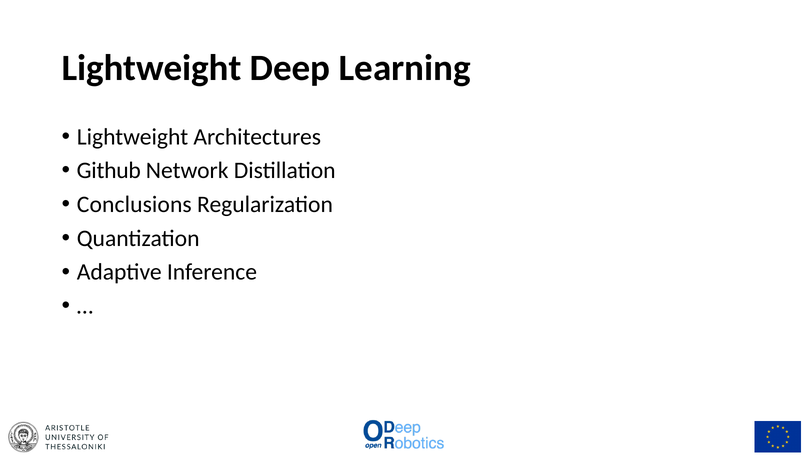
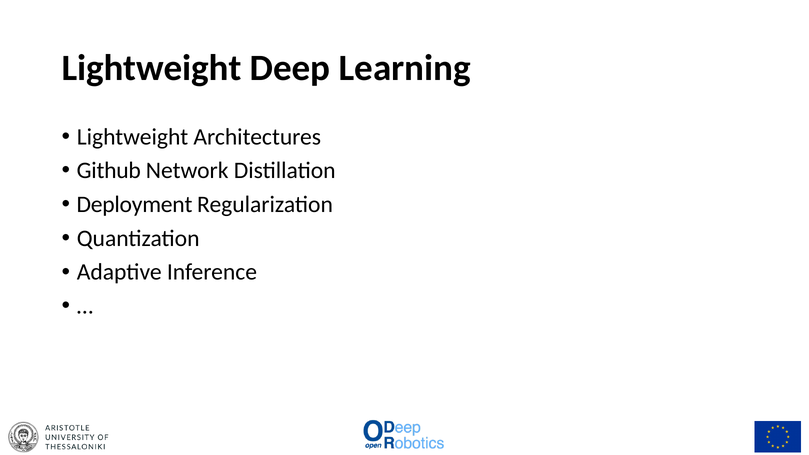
Conclusions: Conclusions -> Deployment
